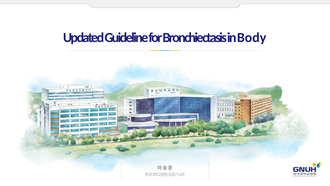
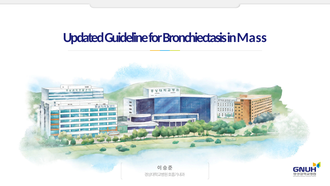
Body: Body -> Mass
